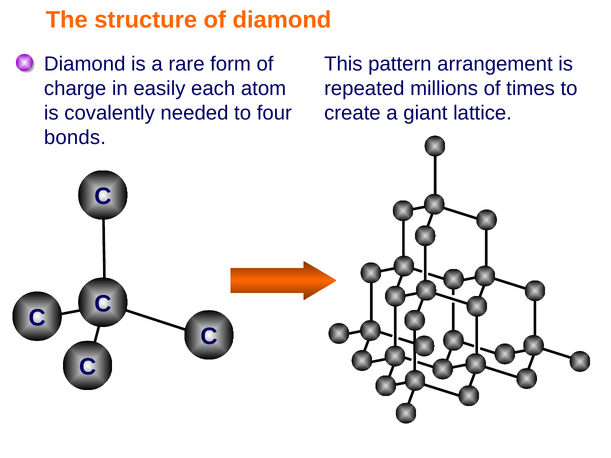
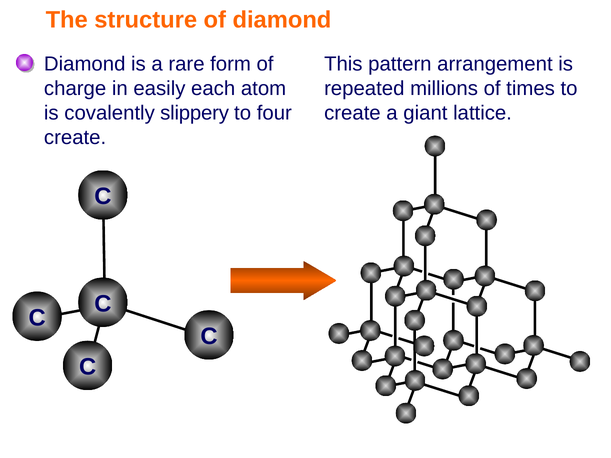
needed: needed -> slippery
bonds at (75, 138): bonds -> create
